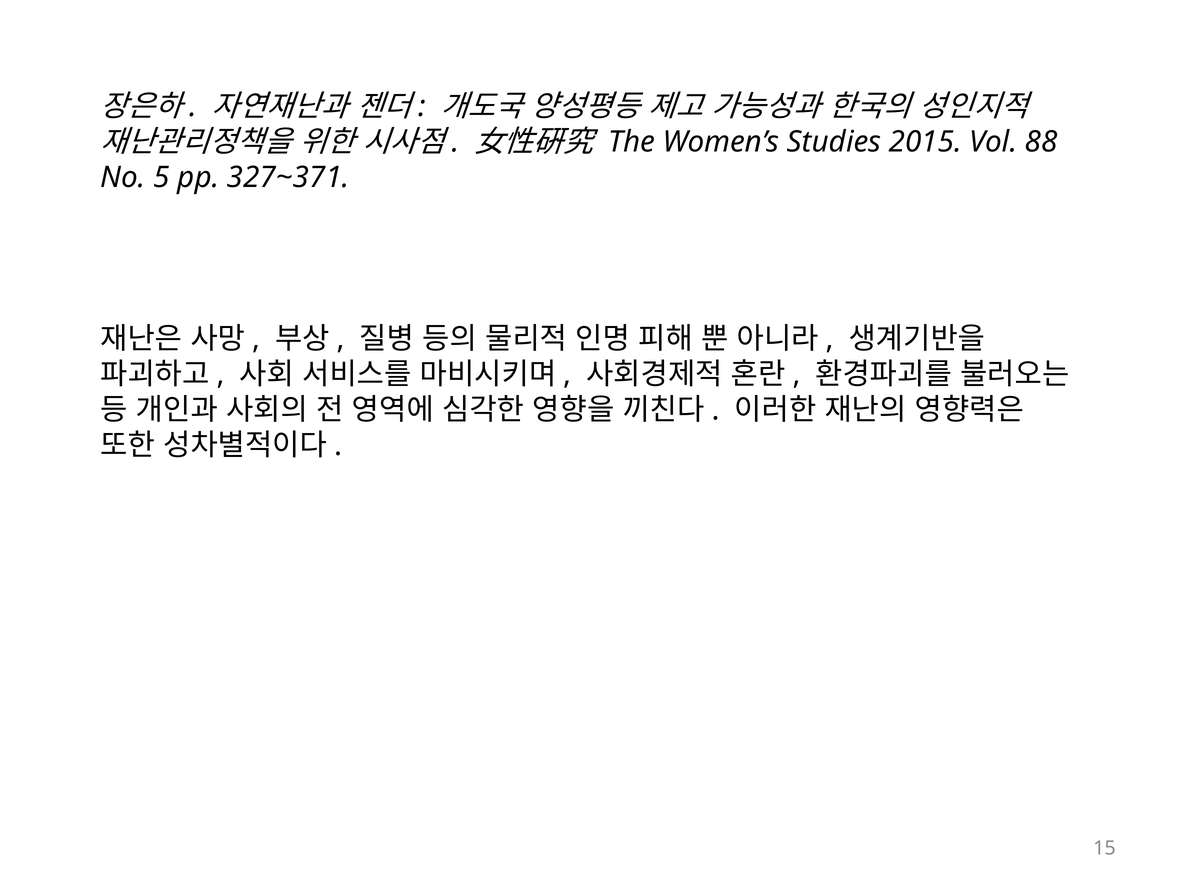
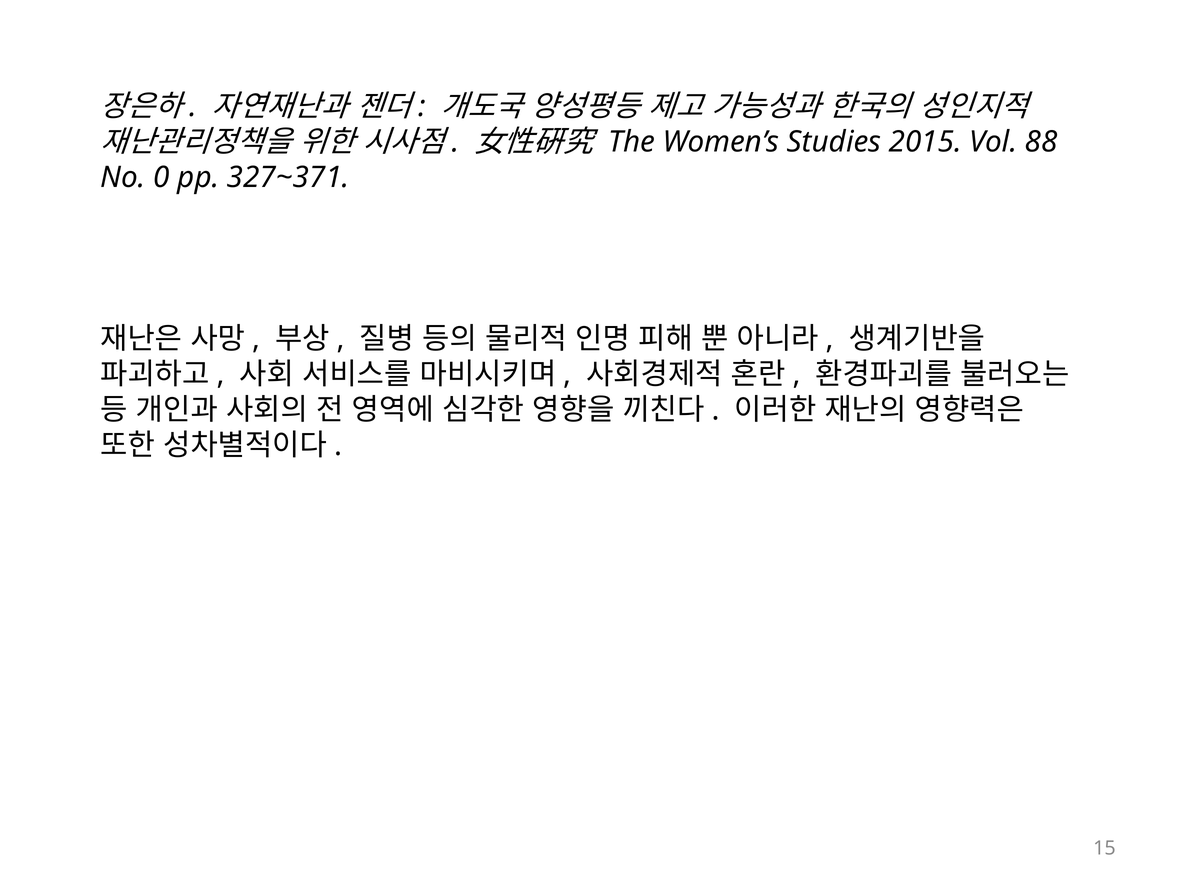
5: 5 -> 0
